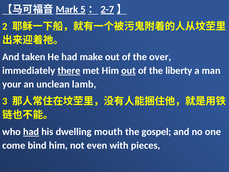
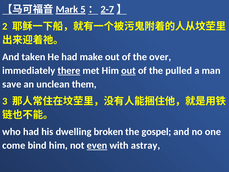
liberty: liberty -> pulled
your: your -> save
lamb: lamb -> them
had at (31, 132) underline: present -> none
mouth: mouth -> broken
even underline: none -> present
pieces: pieces -> astray
